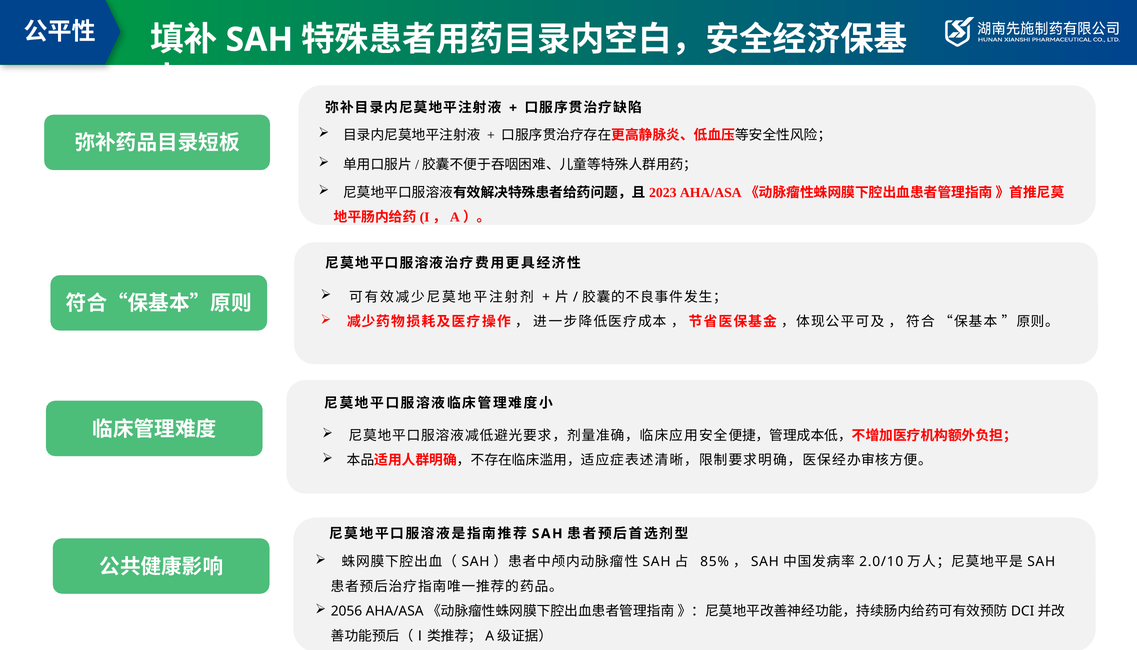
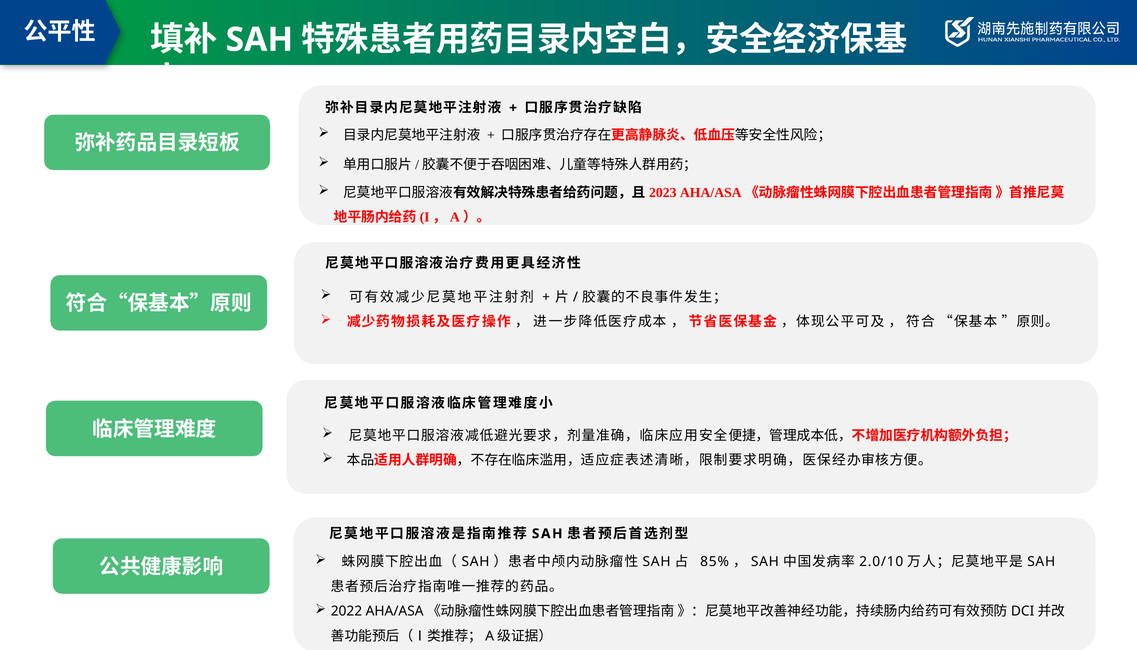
2056: 2056 -> 2022
